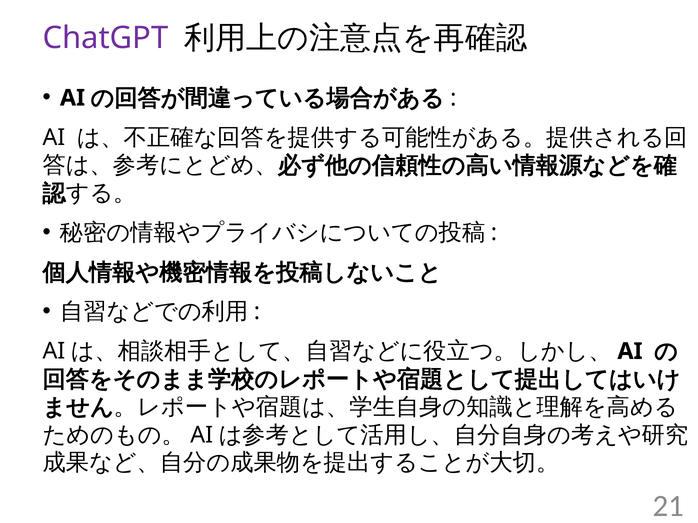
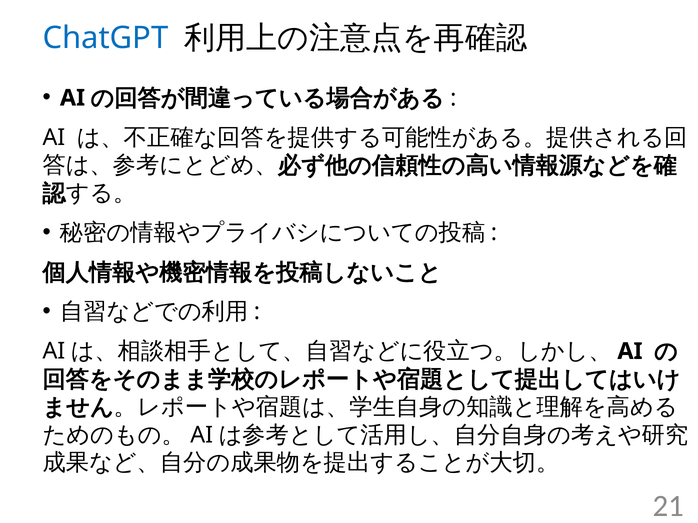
ChatGPT colour: purple -> blue
